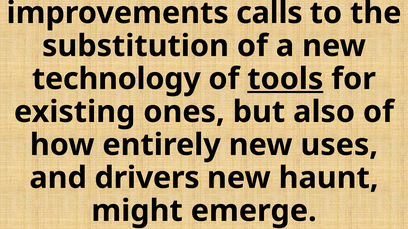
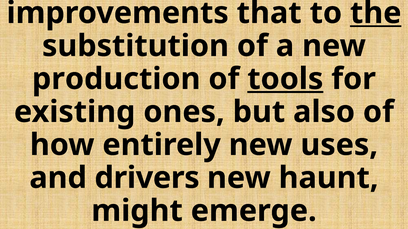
calls: calls -> that
the underline: none -> present
technology: technology -> production
